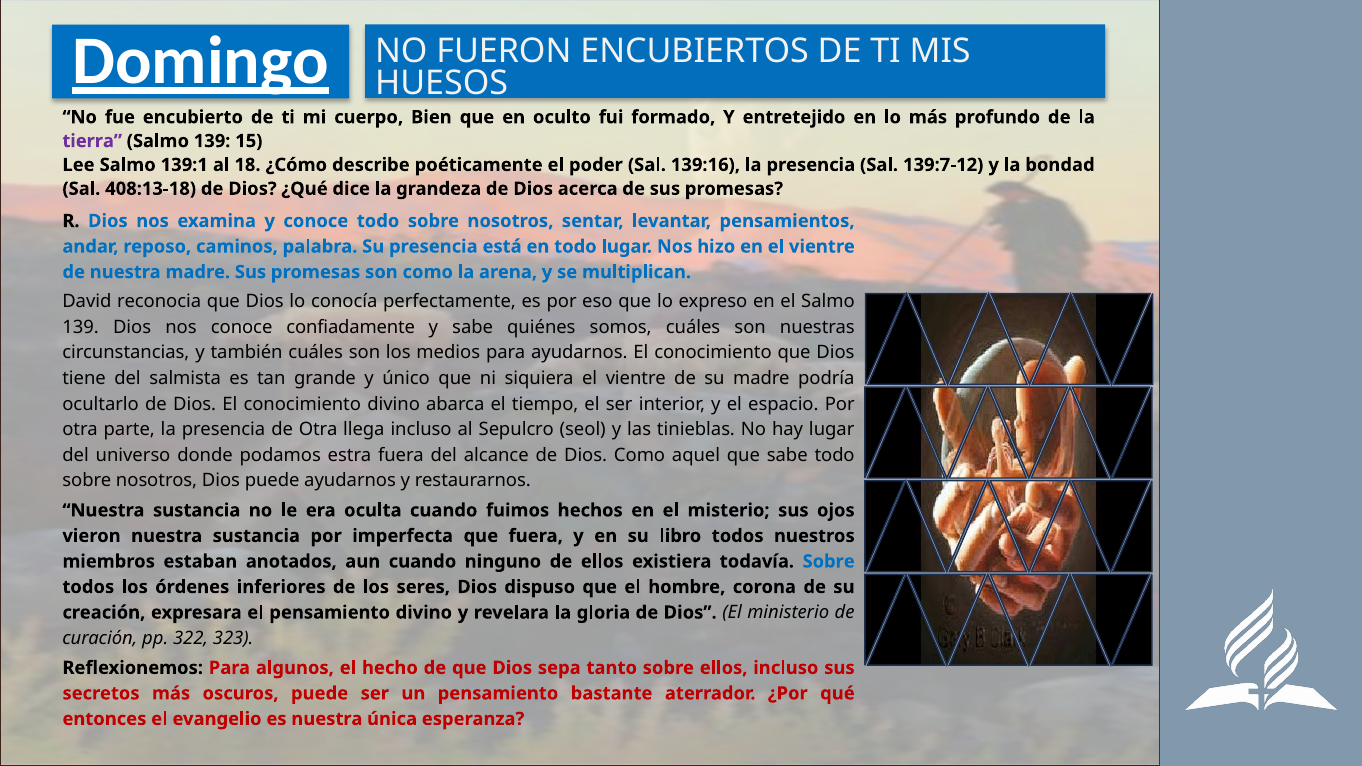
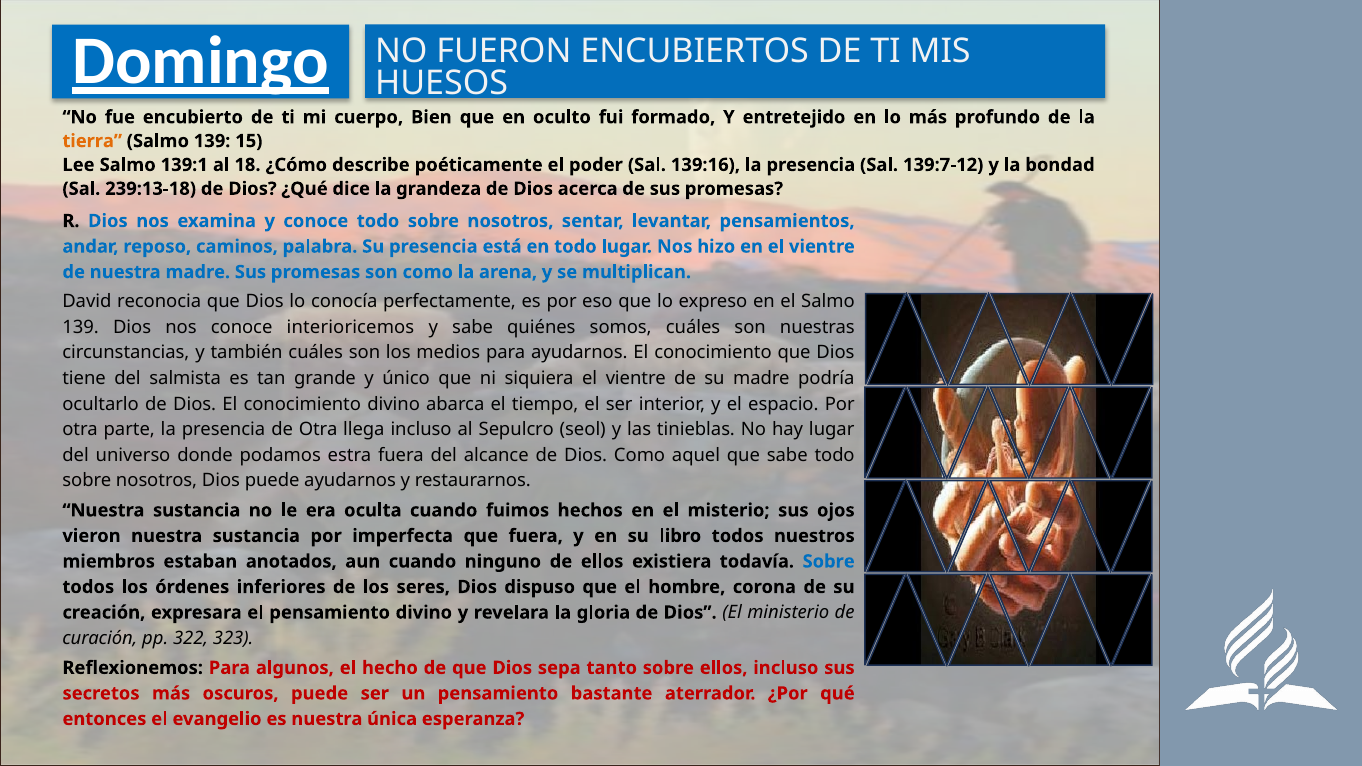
tierra colour: purple -> orange
408:13-18: 408:13-18 -> 239:13-18
confiadamente: confiadamente -> interioricemos
